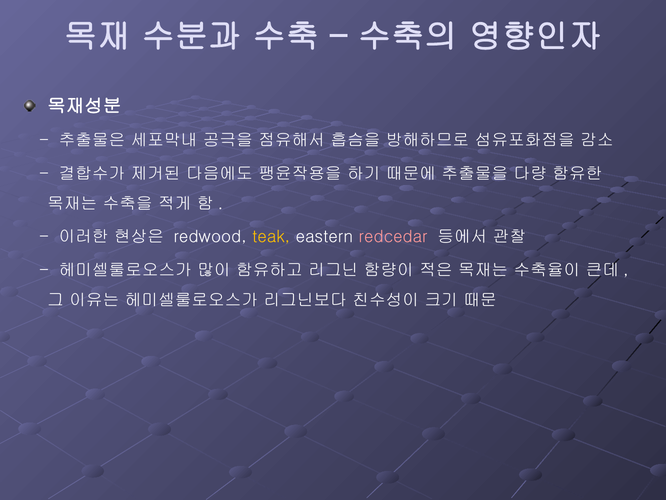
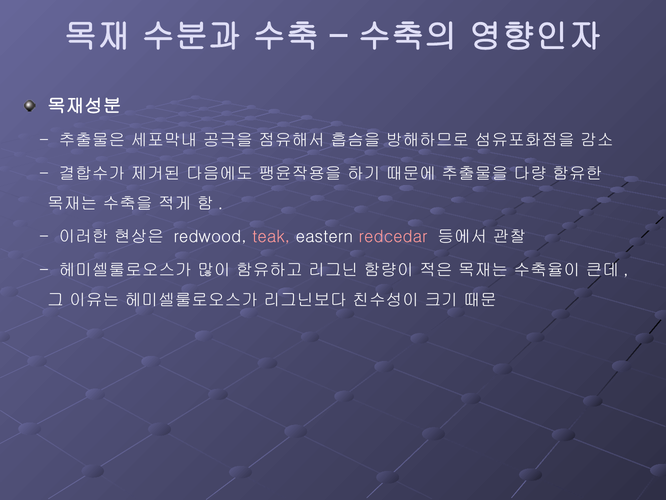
teak colour: yellow -> pink
